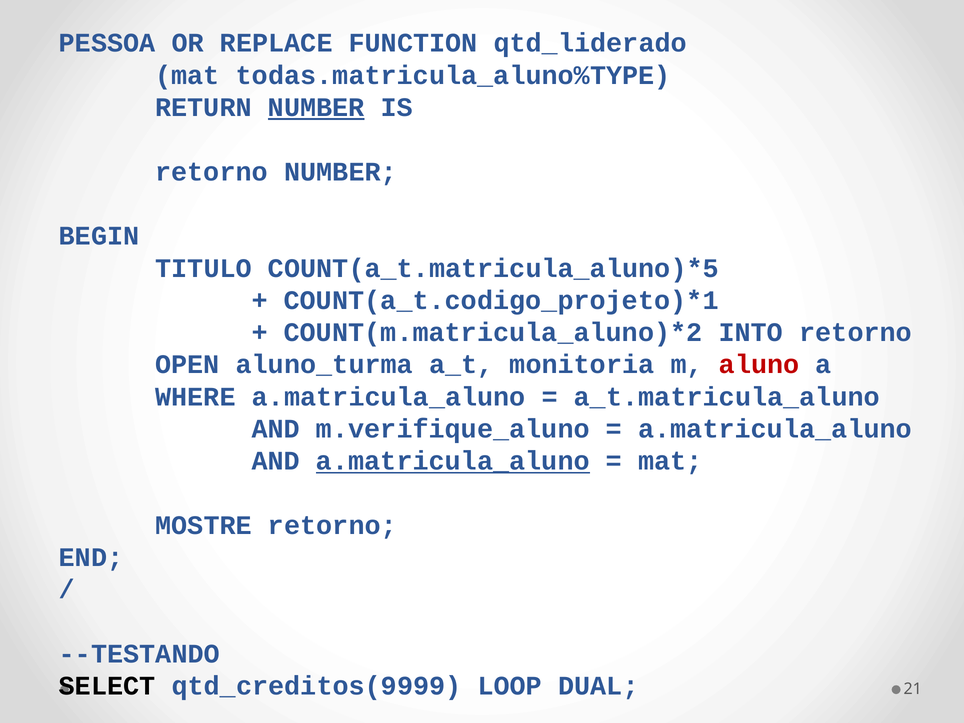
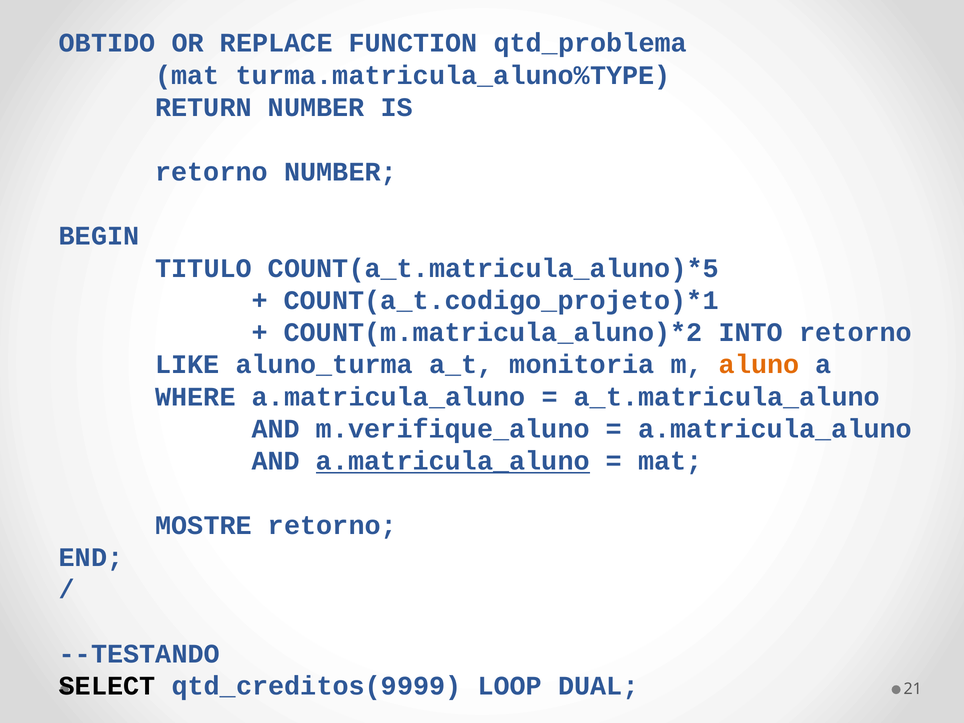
PESSOA: PESSOA -> OBTIDO
qtd_liderado: qtd_liderado -> qtd_problema
todas.matricula_aluno%TYPE: todas.matricula_aluno%TYPE -> turma.matricula_aluno%TYPE
NUMBER at (316, 107) underline: present -> none
OPEN: OPEN -> LIKE
aluno colour: red -> orange
